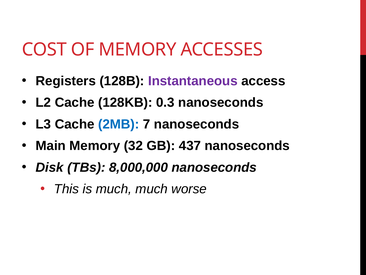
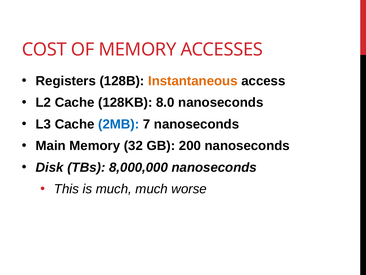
Instantaneous colour: purple -> orange
0.3: 0.3 -> 8.0
437: 437 -> 200
